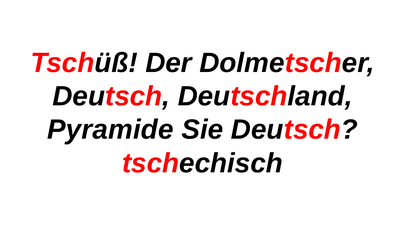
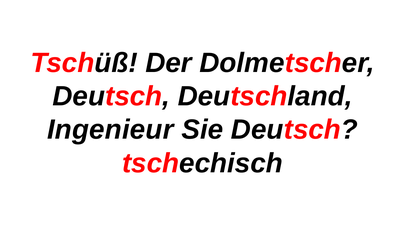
Pyramide: Pyramide -> Ingenieur
